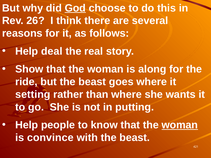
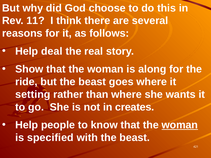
God underline: present -> none
26: 26 -> 11
putting: putting -> creates
convince: convince -> specified
